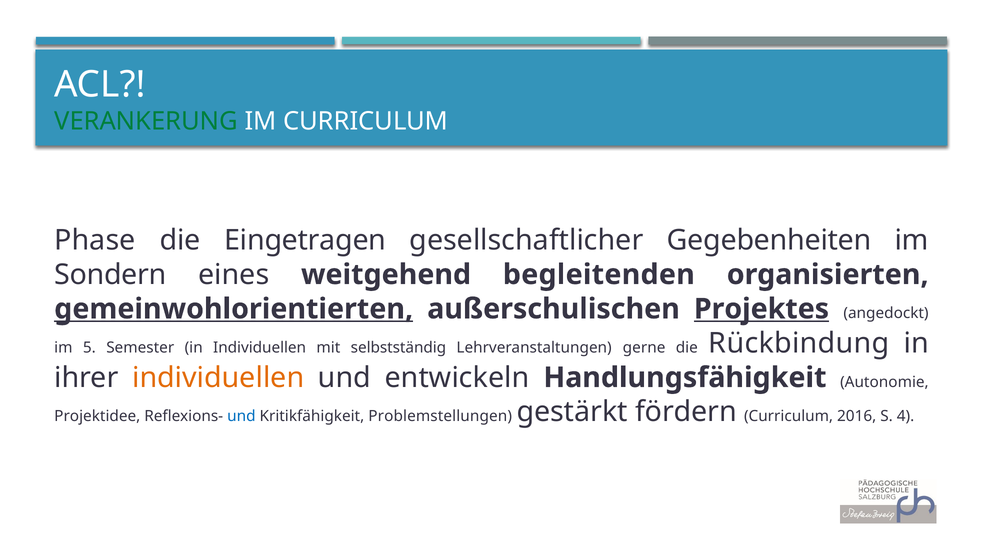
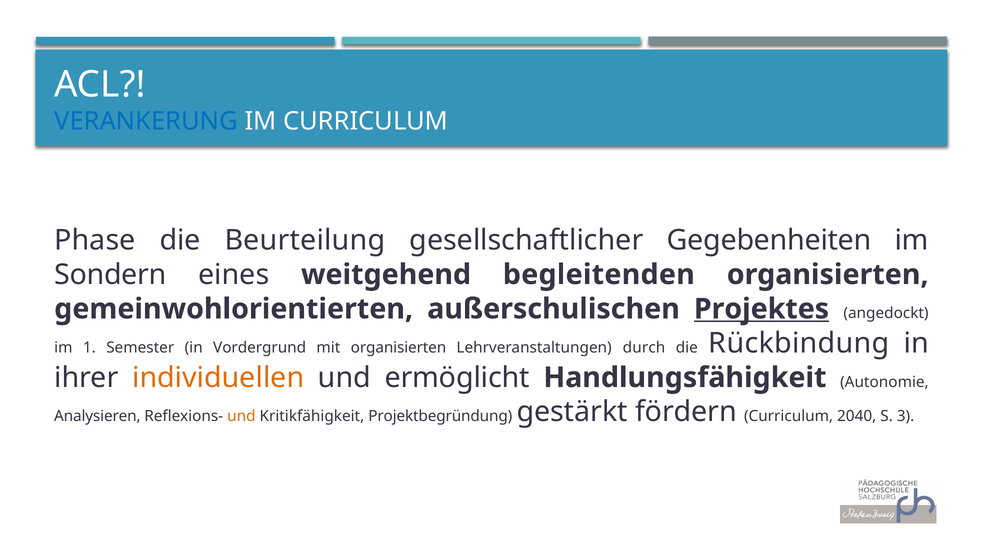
VERANKERUNG colour: green -> blue
Eingetragen: Eingetragen -> Beurteilung
gemeinwohlorientierten underline: present -> none
5: 5 -> 1
in Individuellen: Individuellen -> Vordergrund
mit selbstständig: selbstständig -> organisierten
gerne: gerne -> durch
entwickeln: entwickeln -> ermöglicht
Projektidee: Projektidee -> Analysieren
und at (241, 416) colour: blue -> orange
Problemstellungen: Problemstellungen -> Projektbegründung
2016: 2016 -> 2040
4: 4 -> 3
